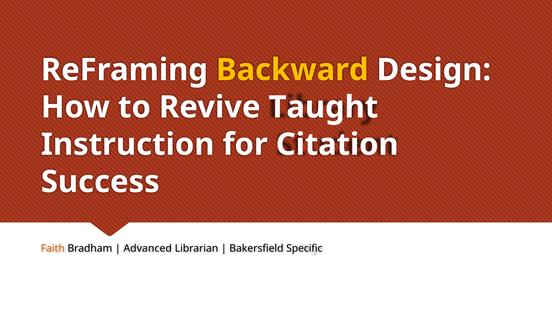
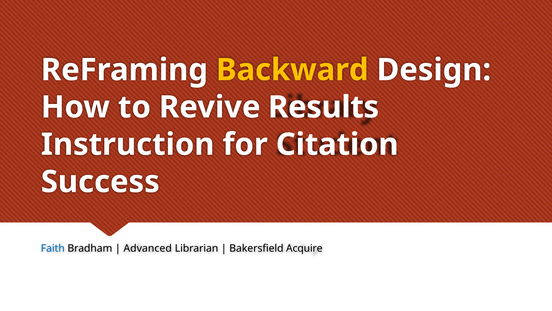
Taught: Taught -> Results
Faith colour: orange -> blue
Specific: Specific -> Acquire
